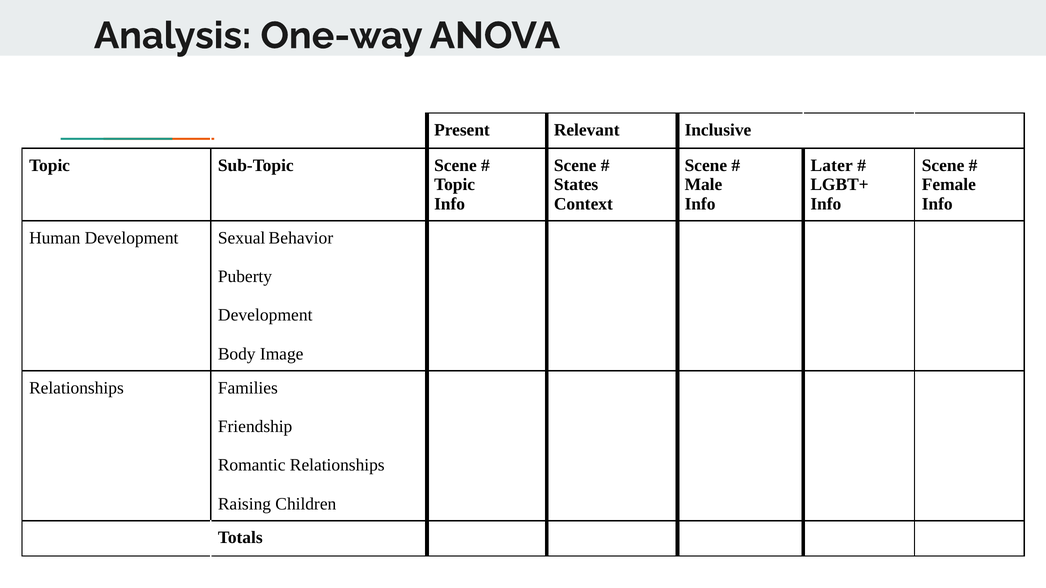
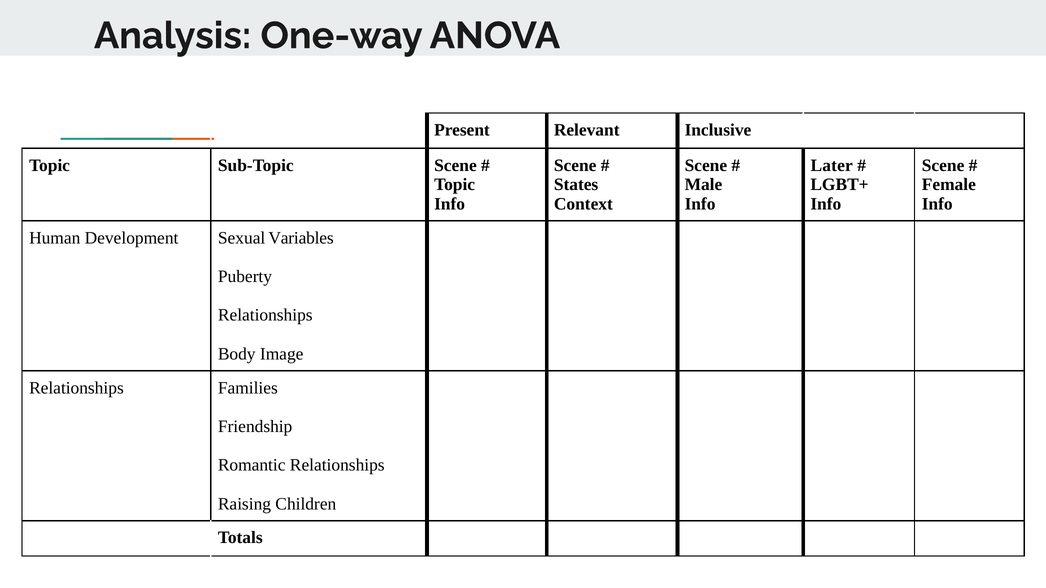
Behavior: Behavior -> Variables
Development at (265, 315): Development -> Relationships
